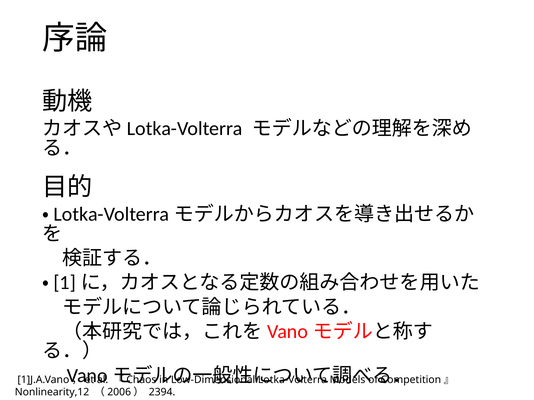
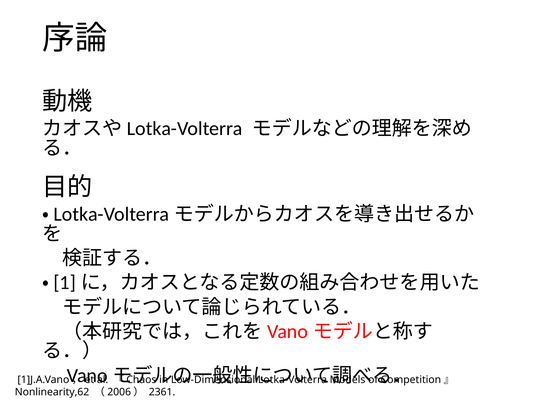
Nonlinearity,12: Nonlinearity,12 -> Nonlinearity,62
2394: 2394 -> 2361
